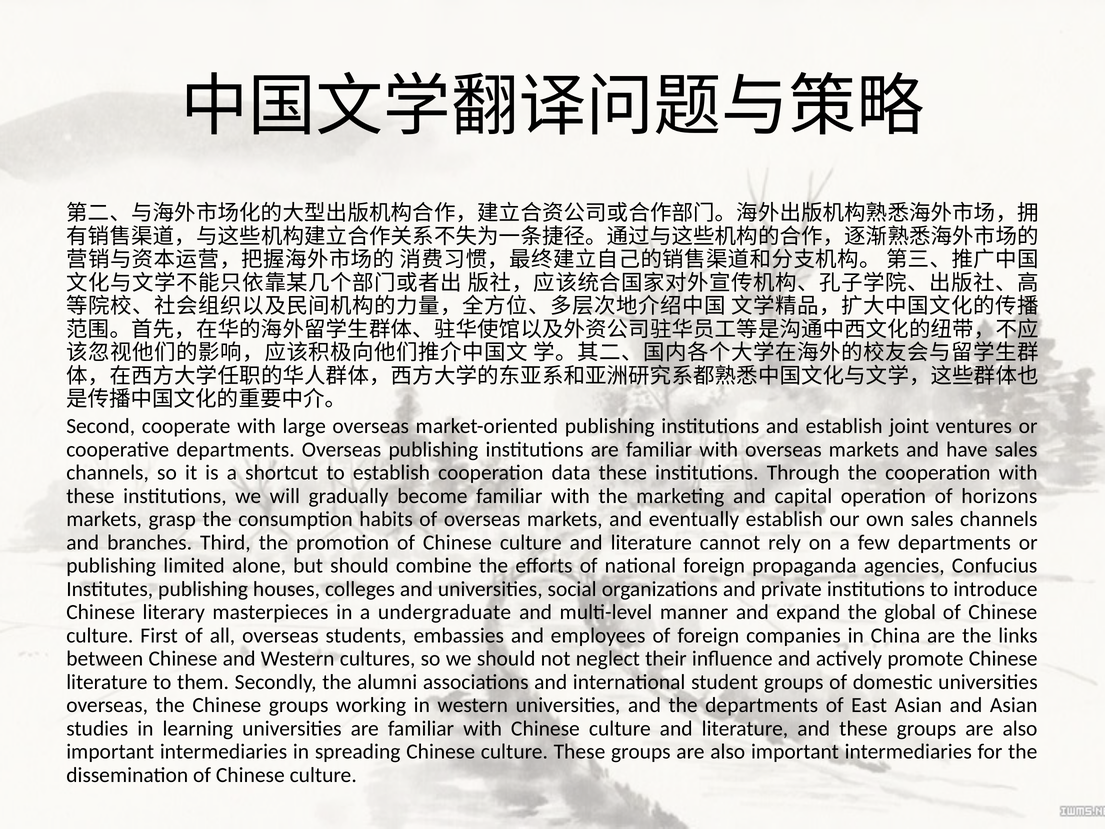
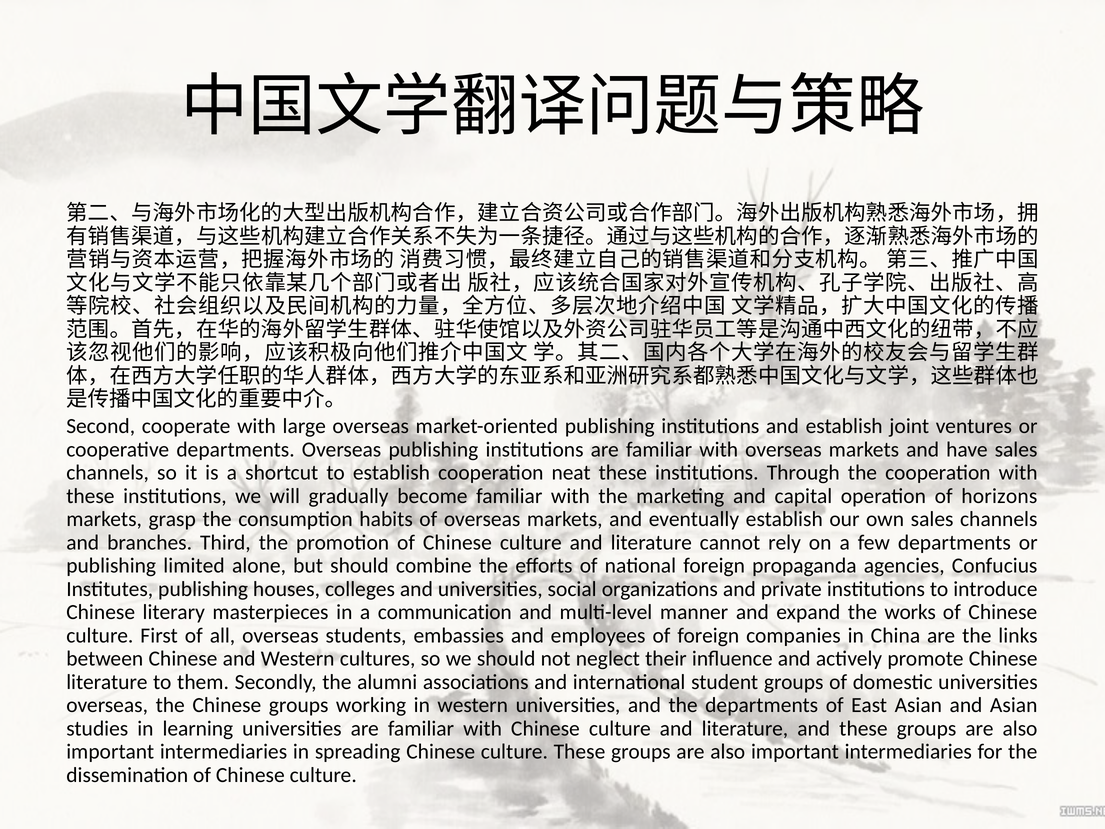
data: data -> neat
undergraduate: undergraduate -> communication
global: global -> works
